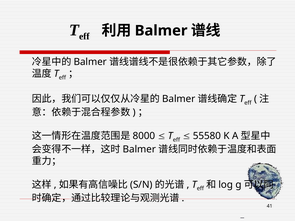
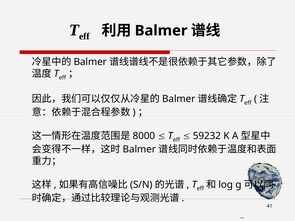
55580: 55580 -> 59232
